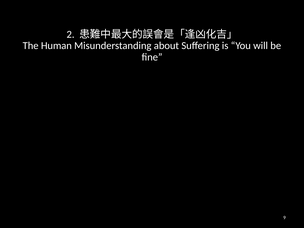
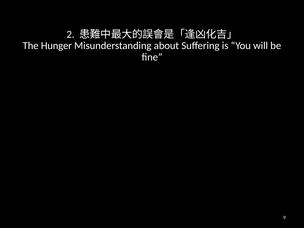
Human: Human -> Hunger
